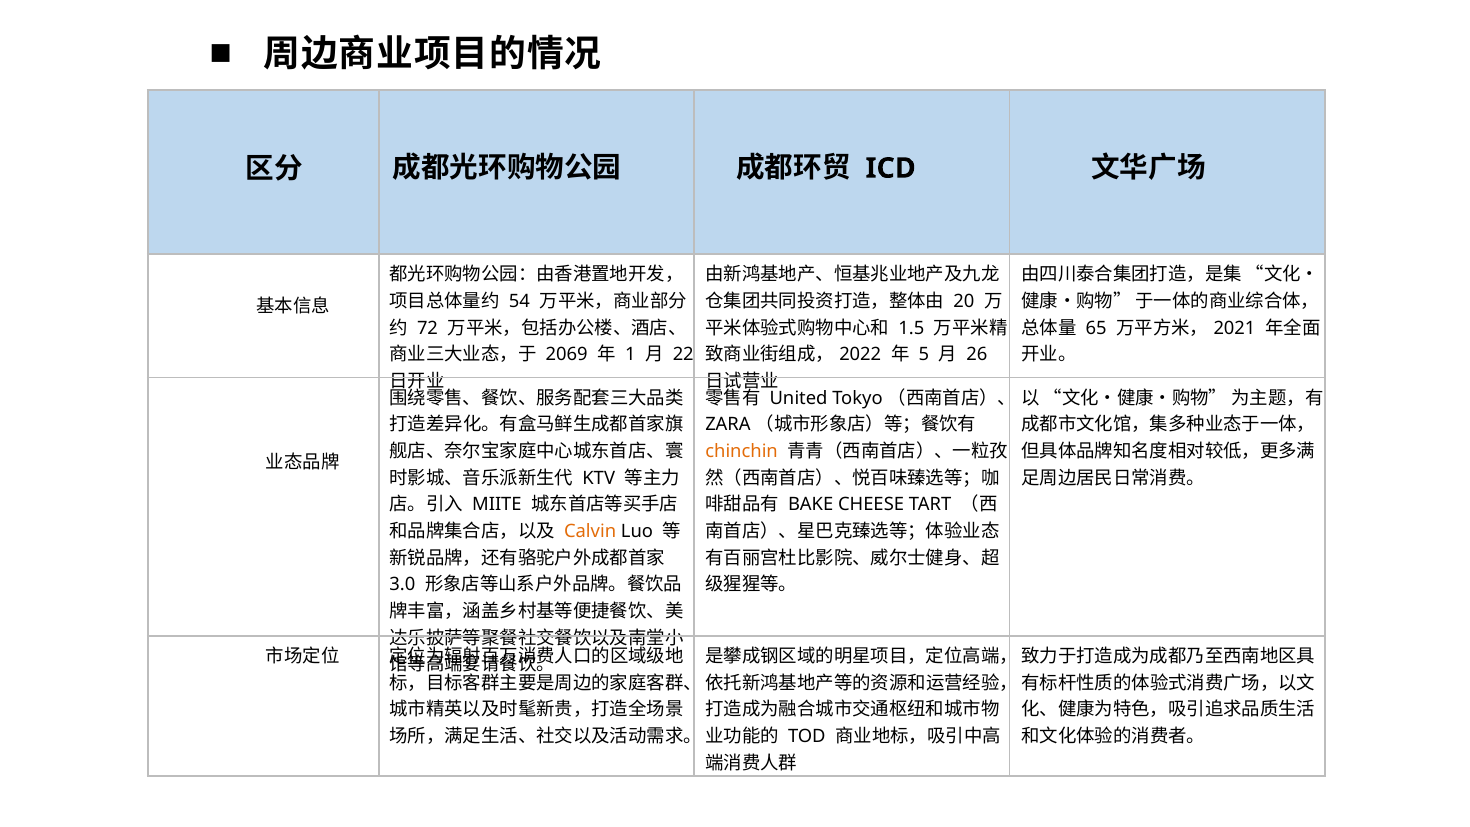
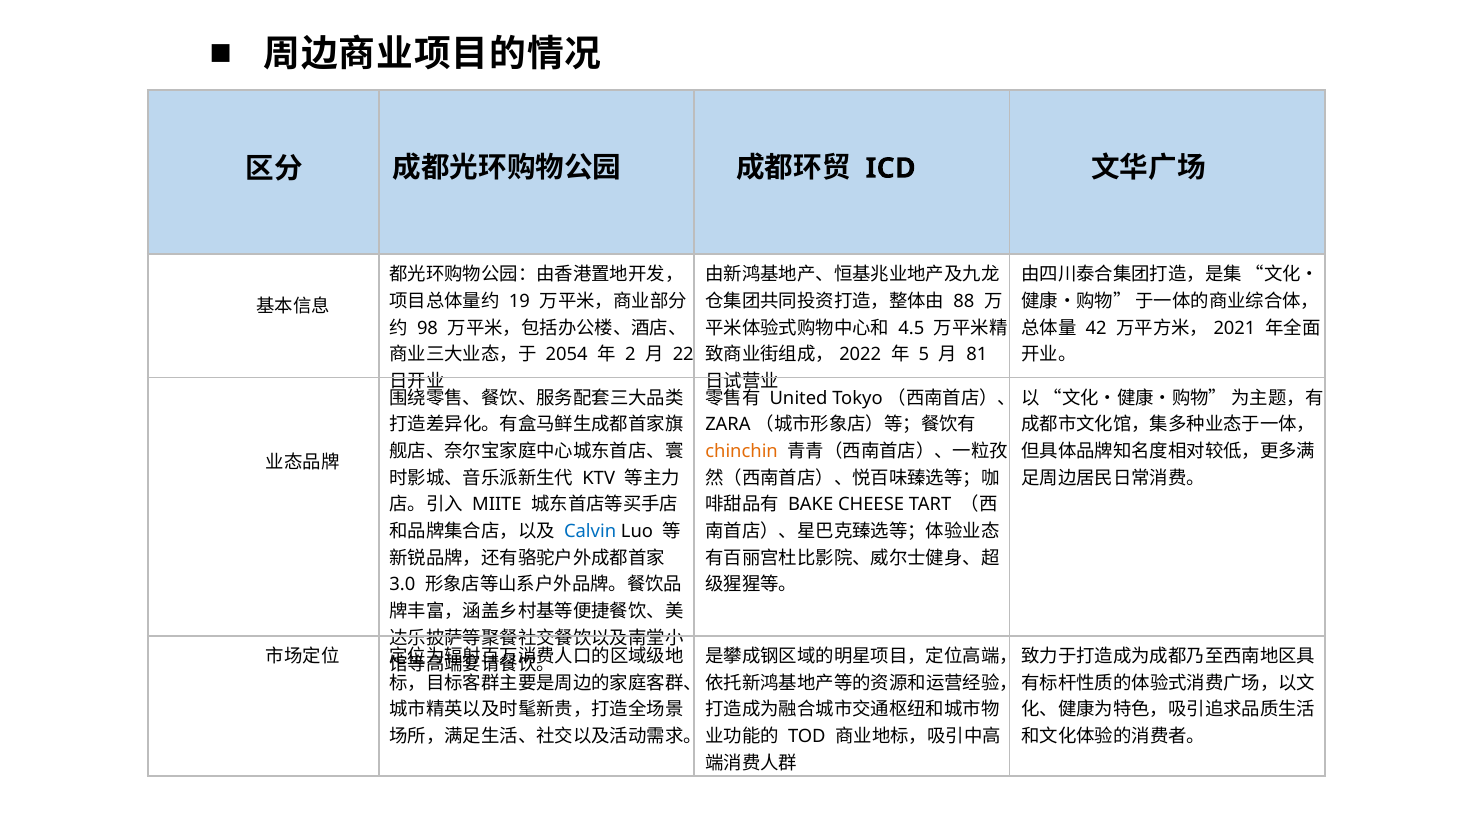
54: 54 -> 19
20: 20 -> 88
72: 72 -> 98
1.5: 1.5 -> 4.5
65: 65 -> 42
2069: 2069 -> 2054
1: 1 -> 2
26: 26 -> 81
Calvin colour: orange -> blue
